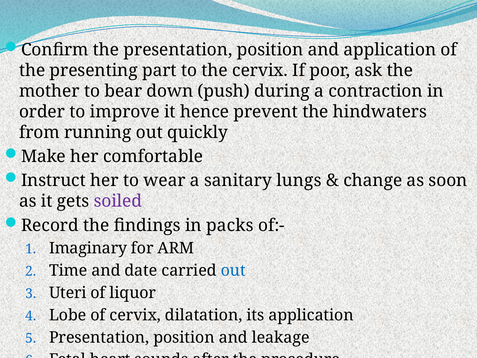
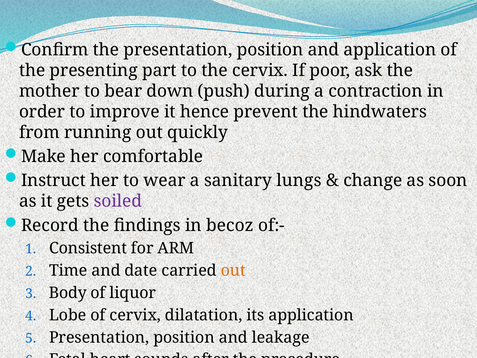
packs: packs -> becoz
Imaginary: Imaginary -> Consistent
out at (233, 270) colour: blue -> orange
Uteri: Uteri -> Body
